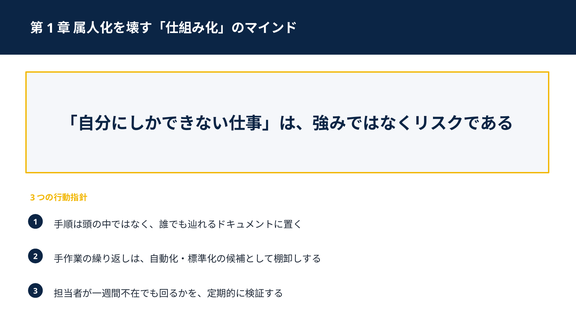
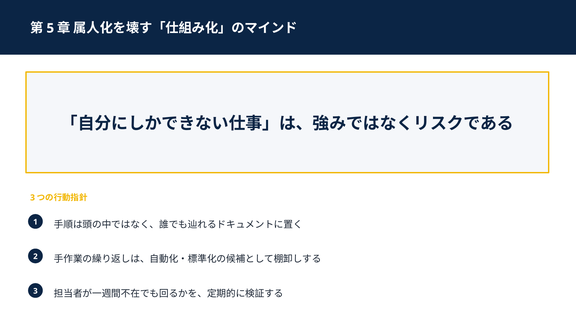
1 at (50, 28): 1 -> 5
